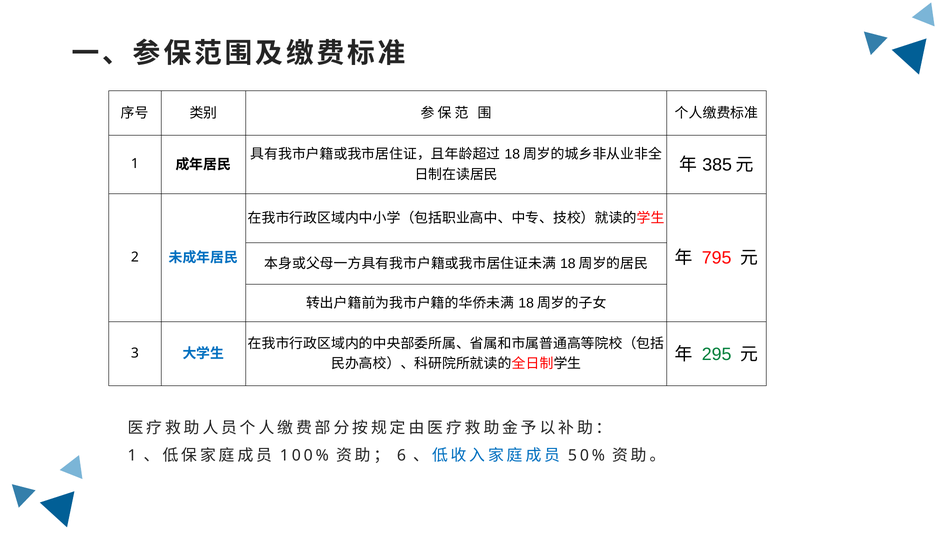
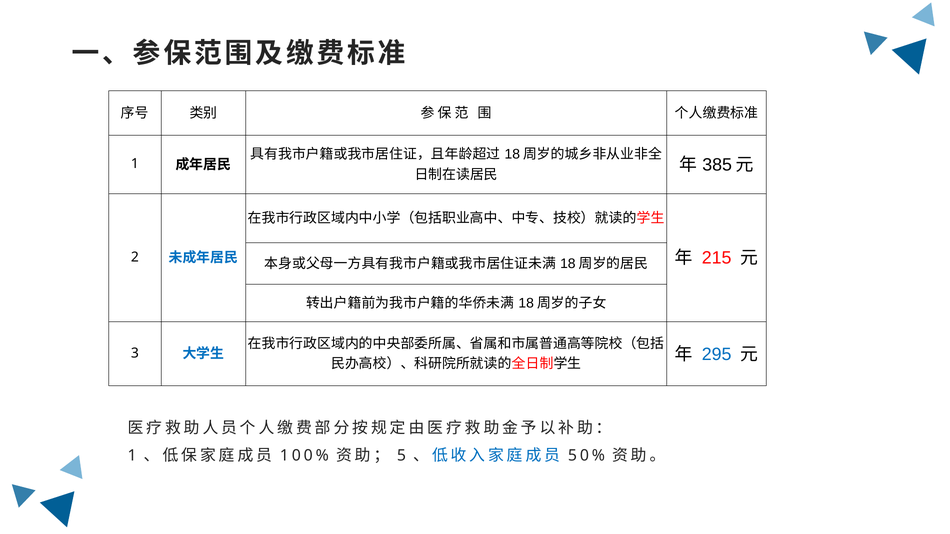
795: 795 -> 215
295 colour: green -> blue
6: 6 -> 5
